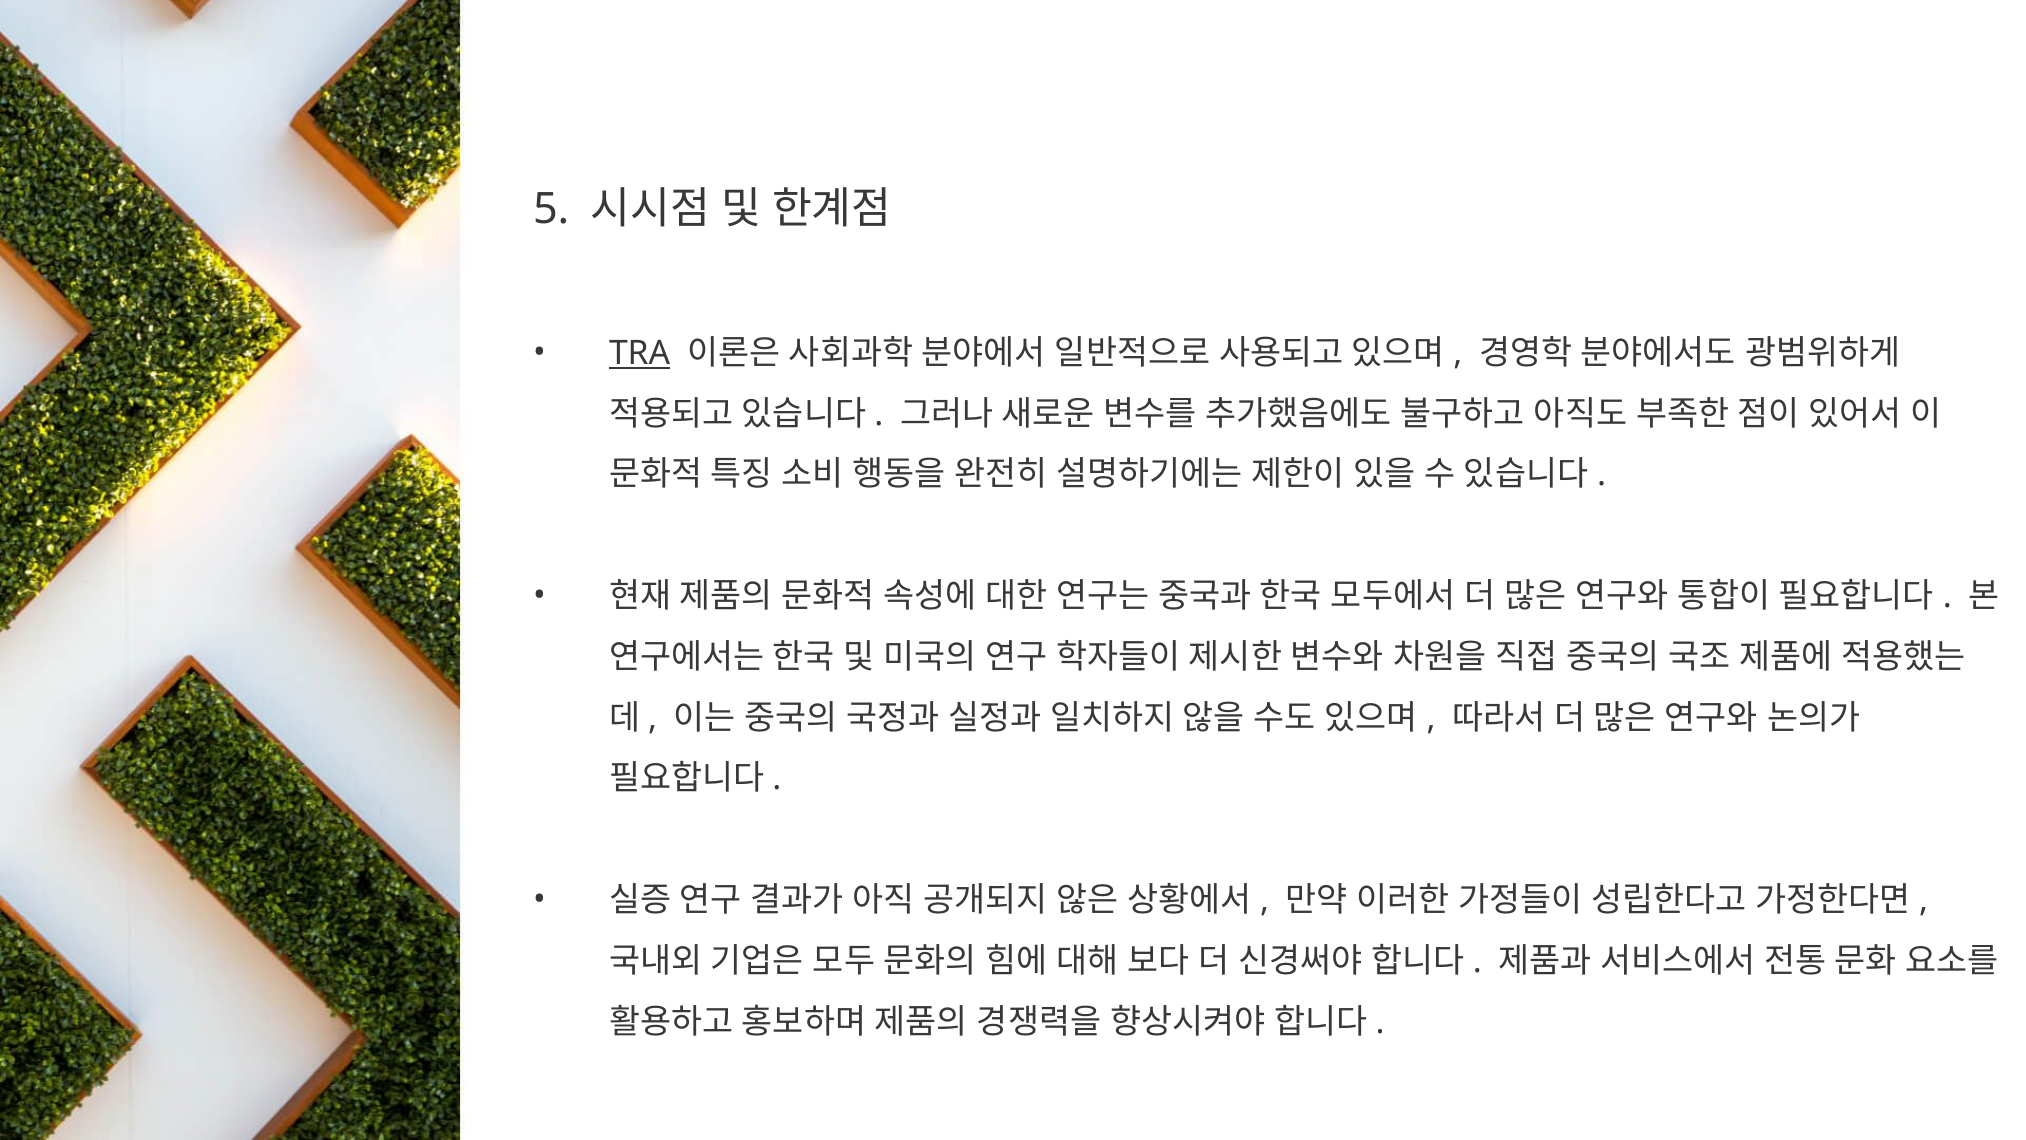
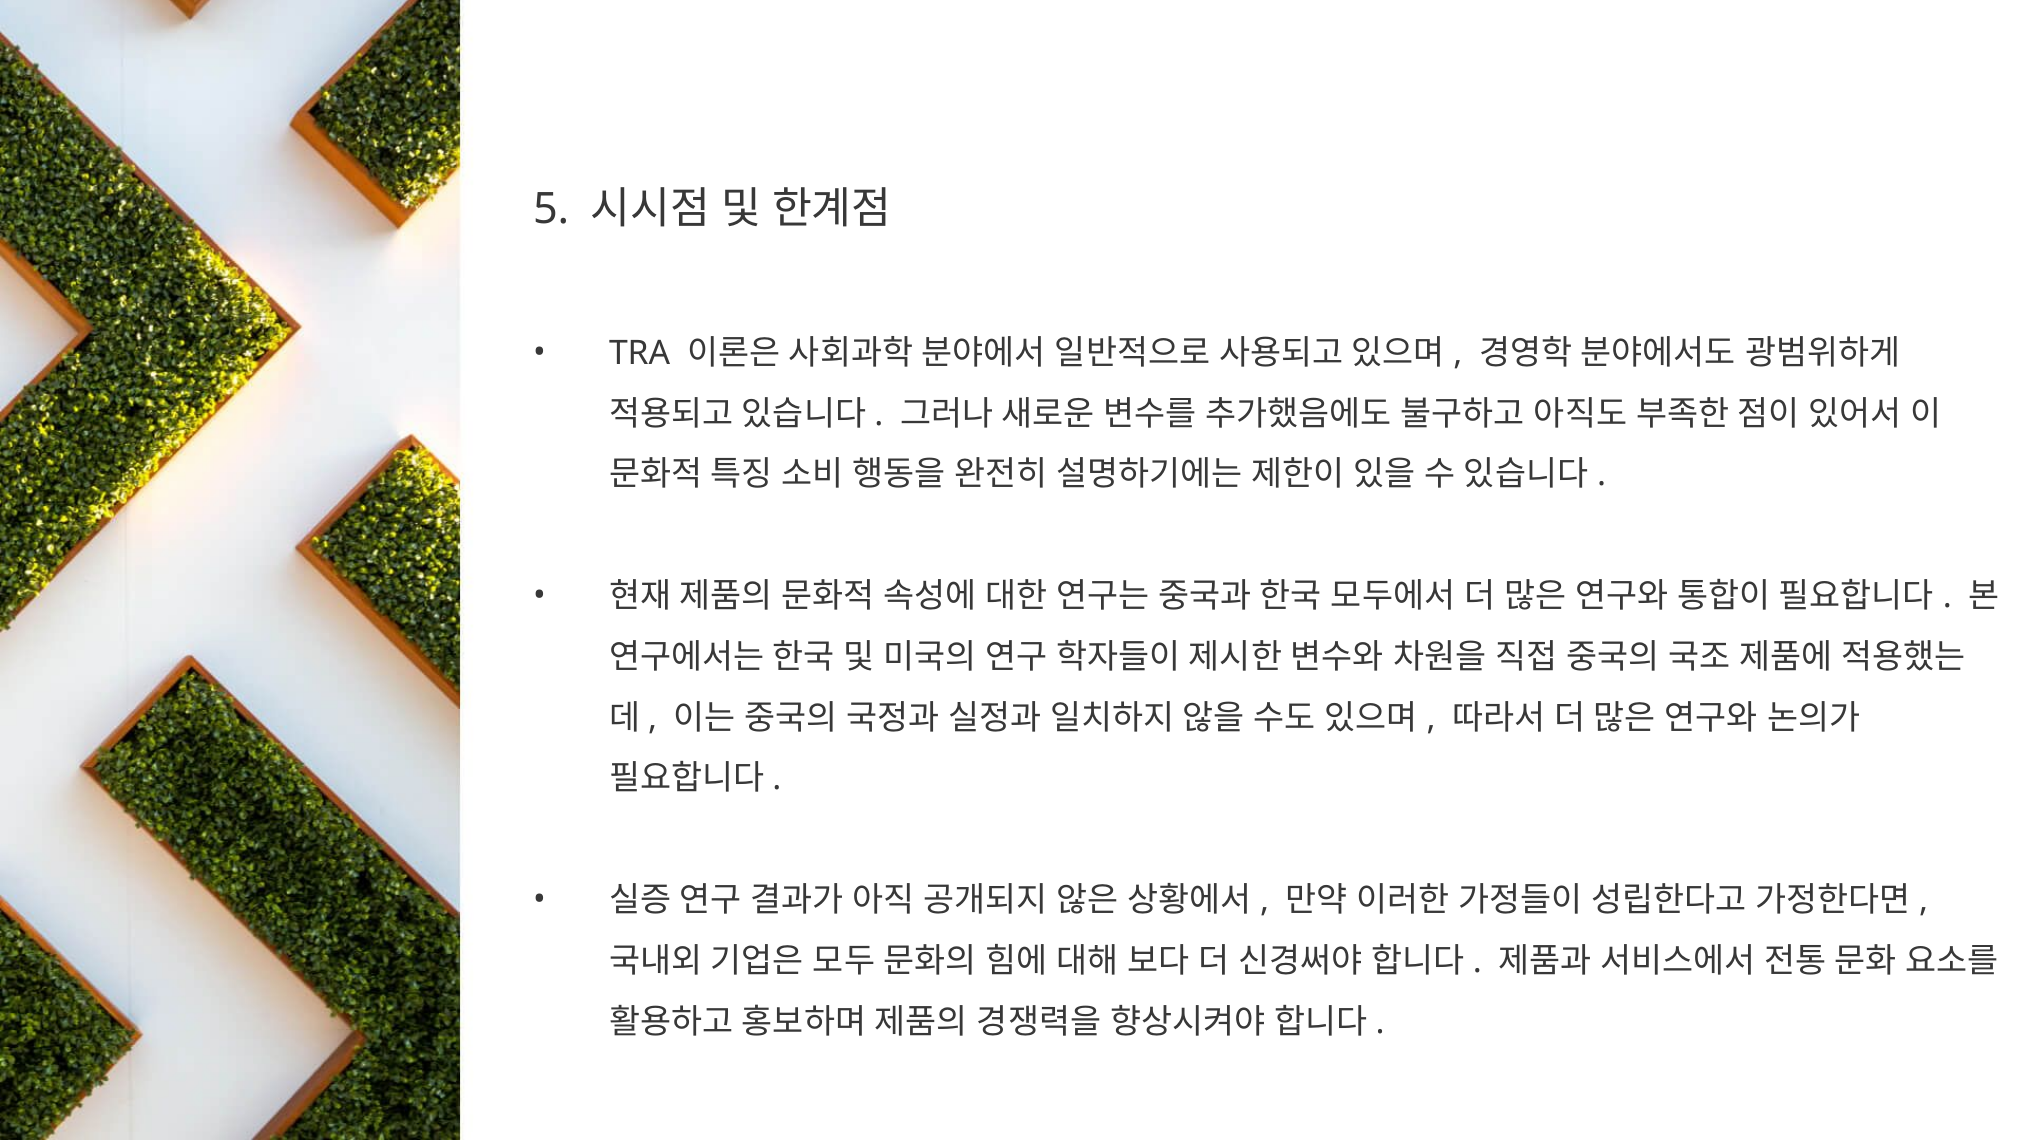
TRA underline: present -> none
